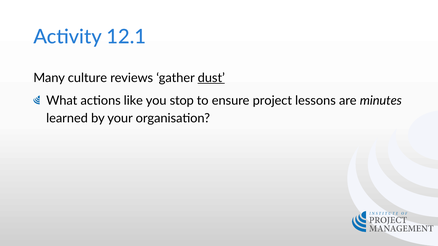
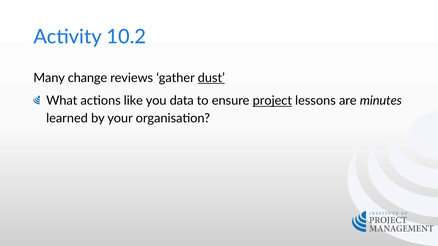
12.1: 12.1 -> 10.2
culture: culture -> change
stop: stop -> data
project underline: none -> present
